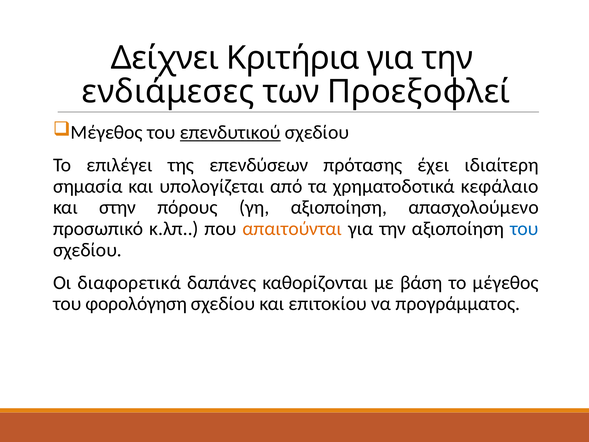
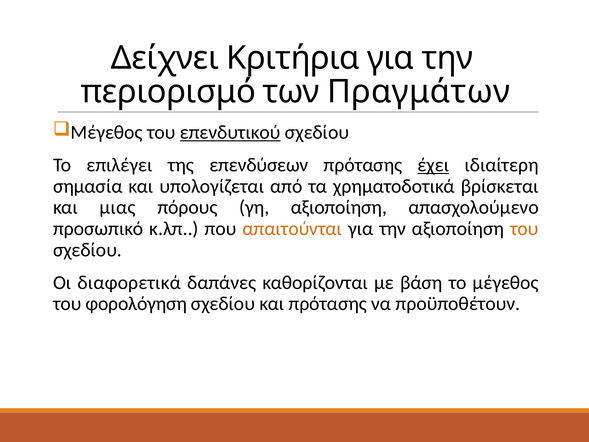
ενδιάμεσες: ενδιάμεσες -> περιορισμό
Προεξοφλεί: Προεξοφλεί -> Πραγμάτων
έχει underline: none -> present
κεφάλαιο: κεφάλαιο -> βρίσκεται
στην: στην -> μιας
του at (524, 229) colour: blue -> orange
και επιτοκίου: επιτοκίου -> πρότασης
προγράμματος: προγράμματος -> προϋποθέτουν
